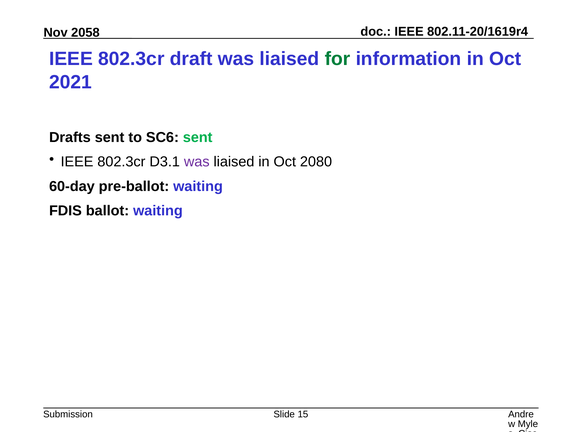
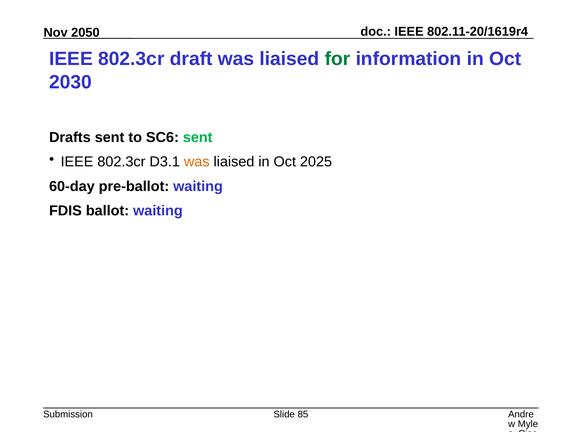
2058: 2058 -> 2050
2021: 2021 -> 2030
was at (197, 162) colour: purple -> orange
2080: 2080 -> 2025
15: 15 -> 85
